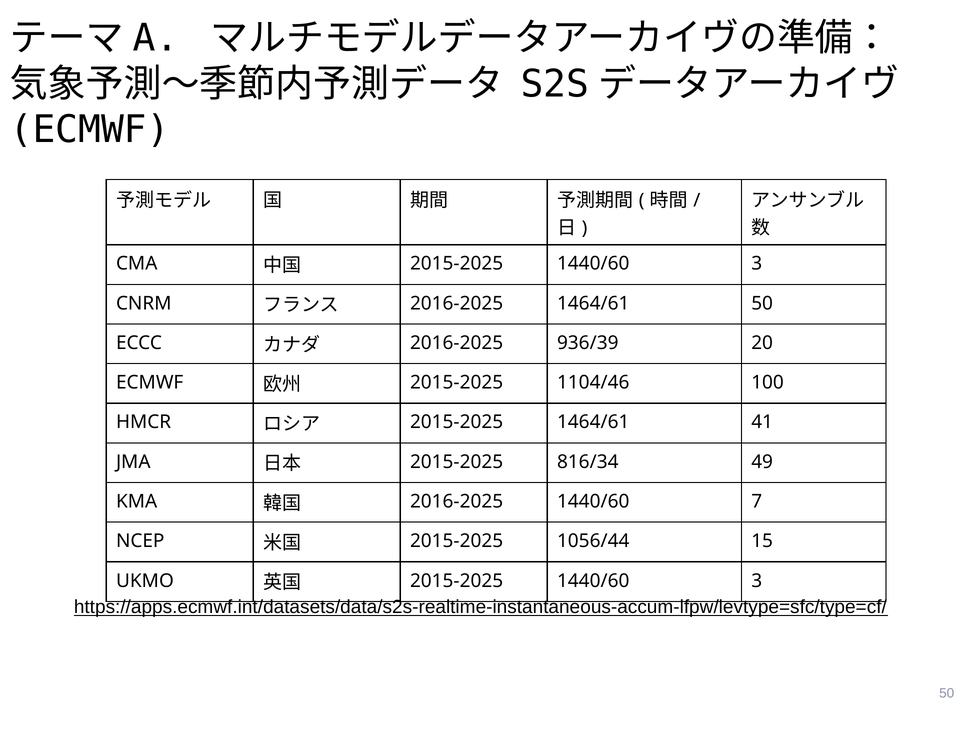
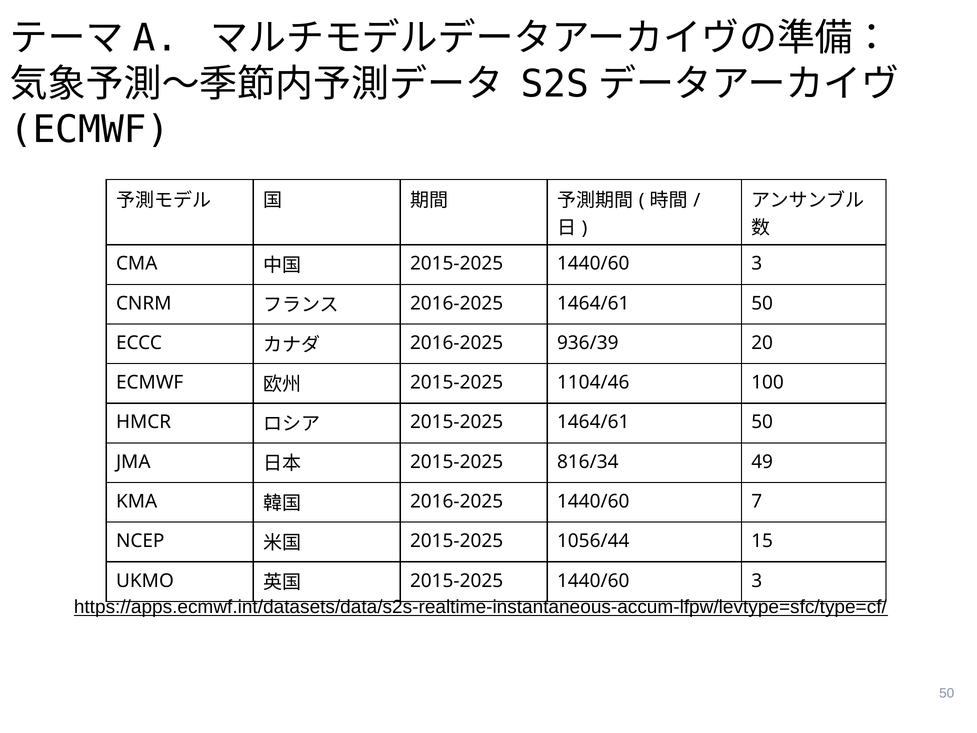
2015-2025 1464/61 41: 41 -> 50
